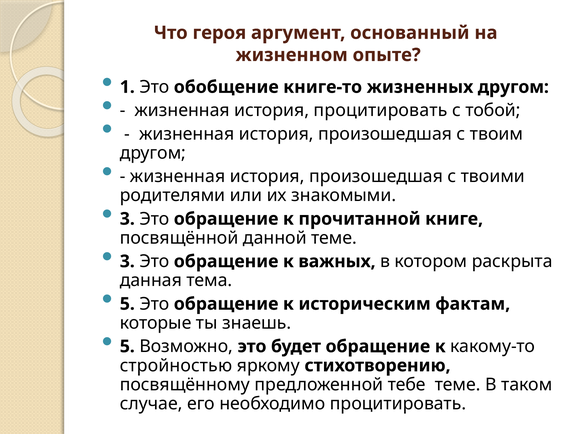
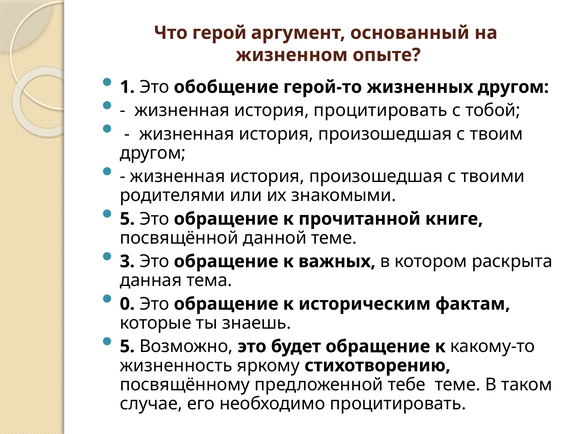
героя: героя -> герой
книге-то: книге-то -> герой-то
3 at (127, 219): 3 -> 5
5 at (127, 304): 5 -> 0
стройностью: стройностью -> жизненность
